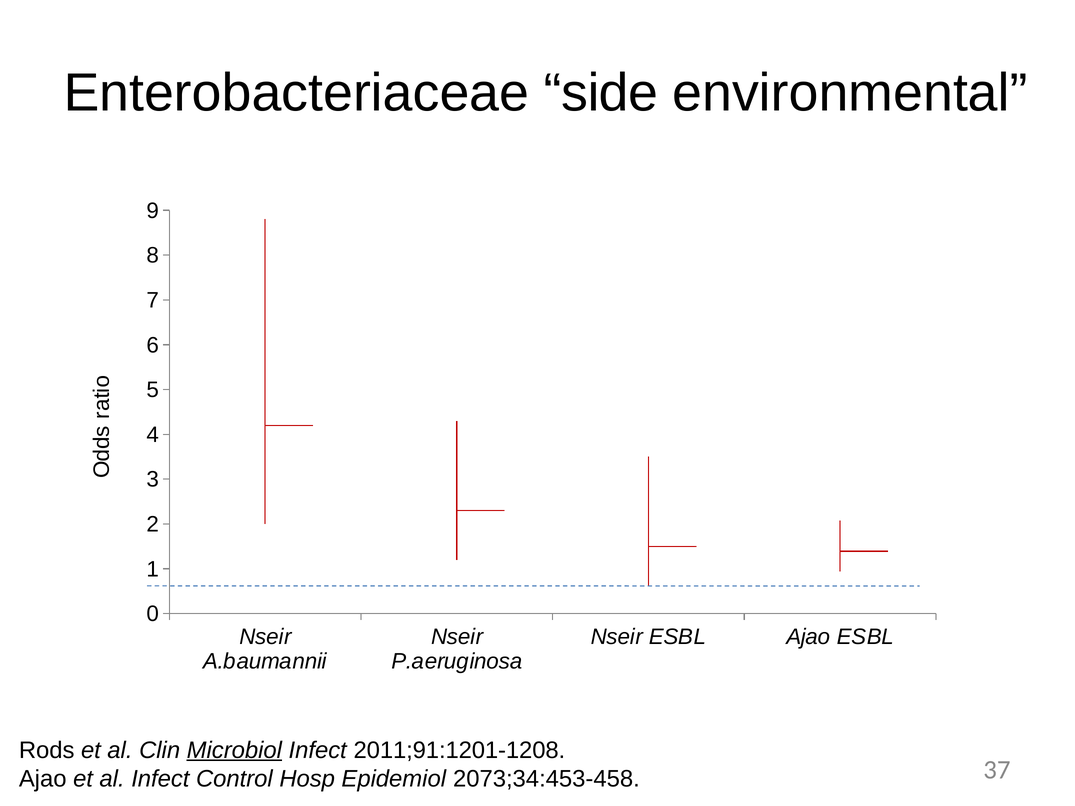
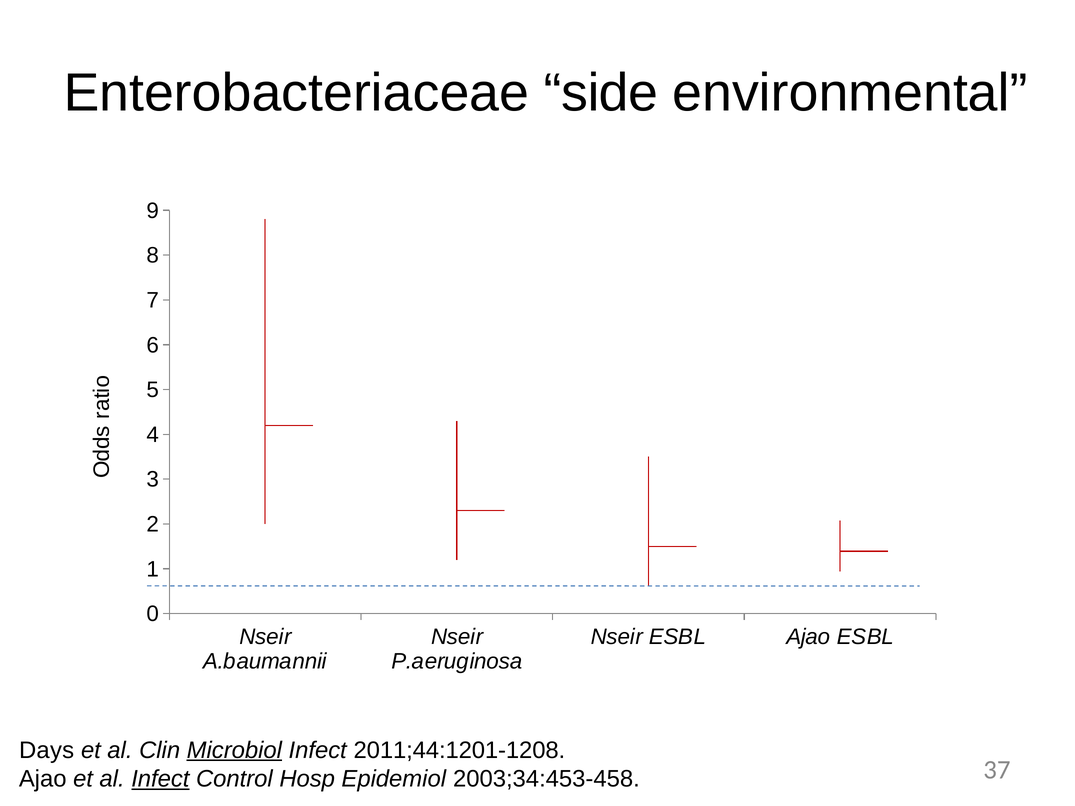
Rods: Rods -> Days
2011;91:1201-1208: 2011;91:1201-1208 -> 2011;44:1201-1208
Infect at (160, 779) underline: none -> present
2073;34:453-458: 2073;34:453-458 -> 2003;34:453-458
